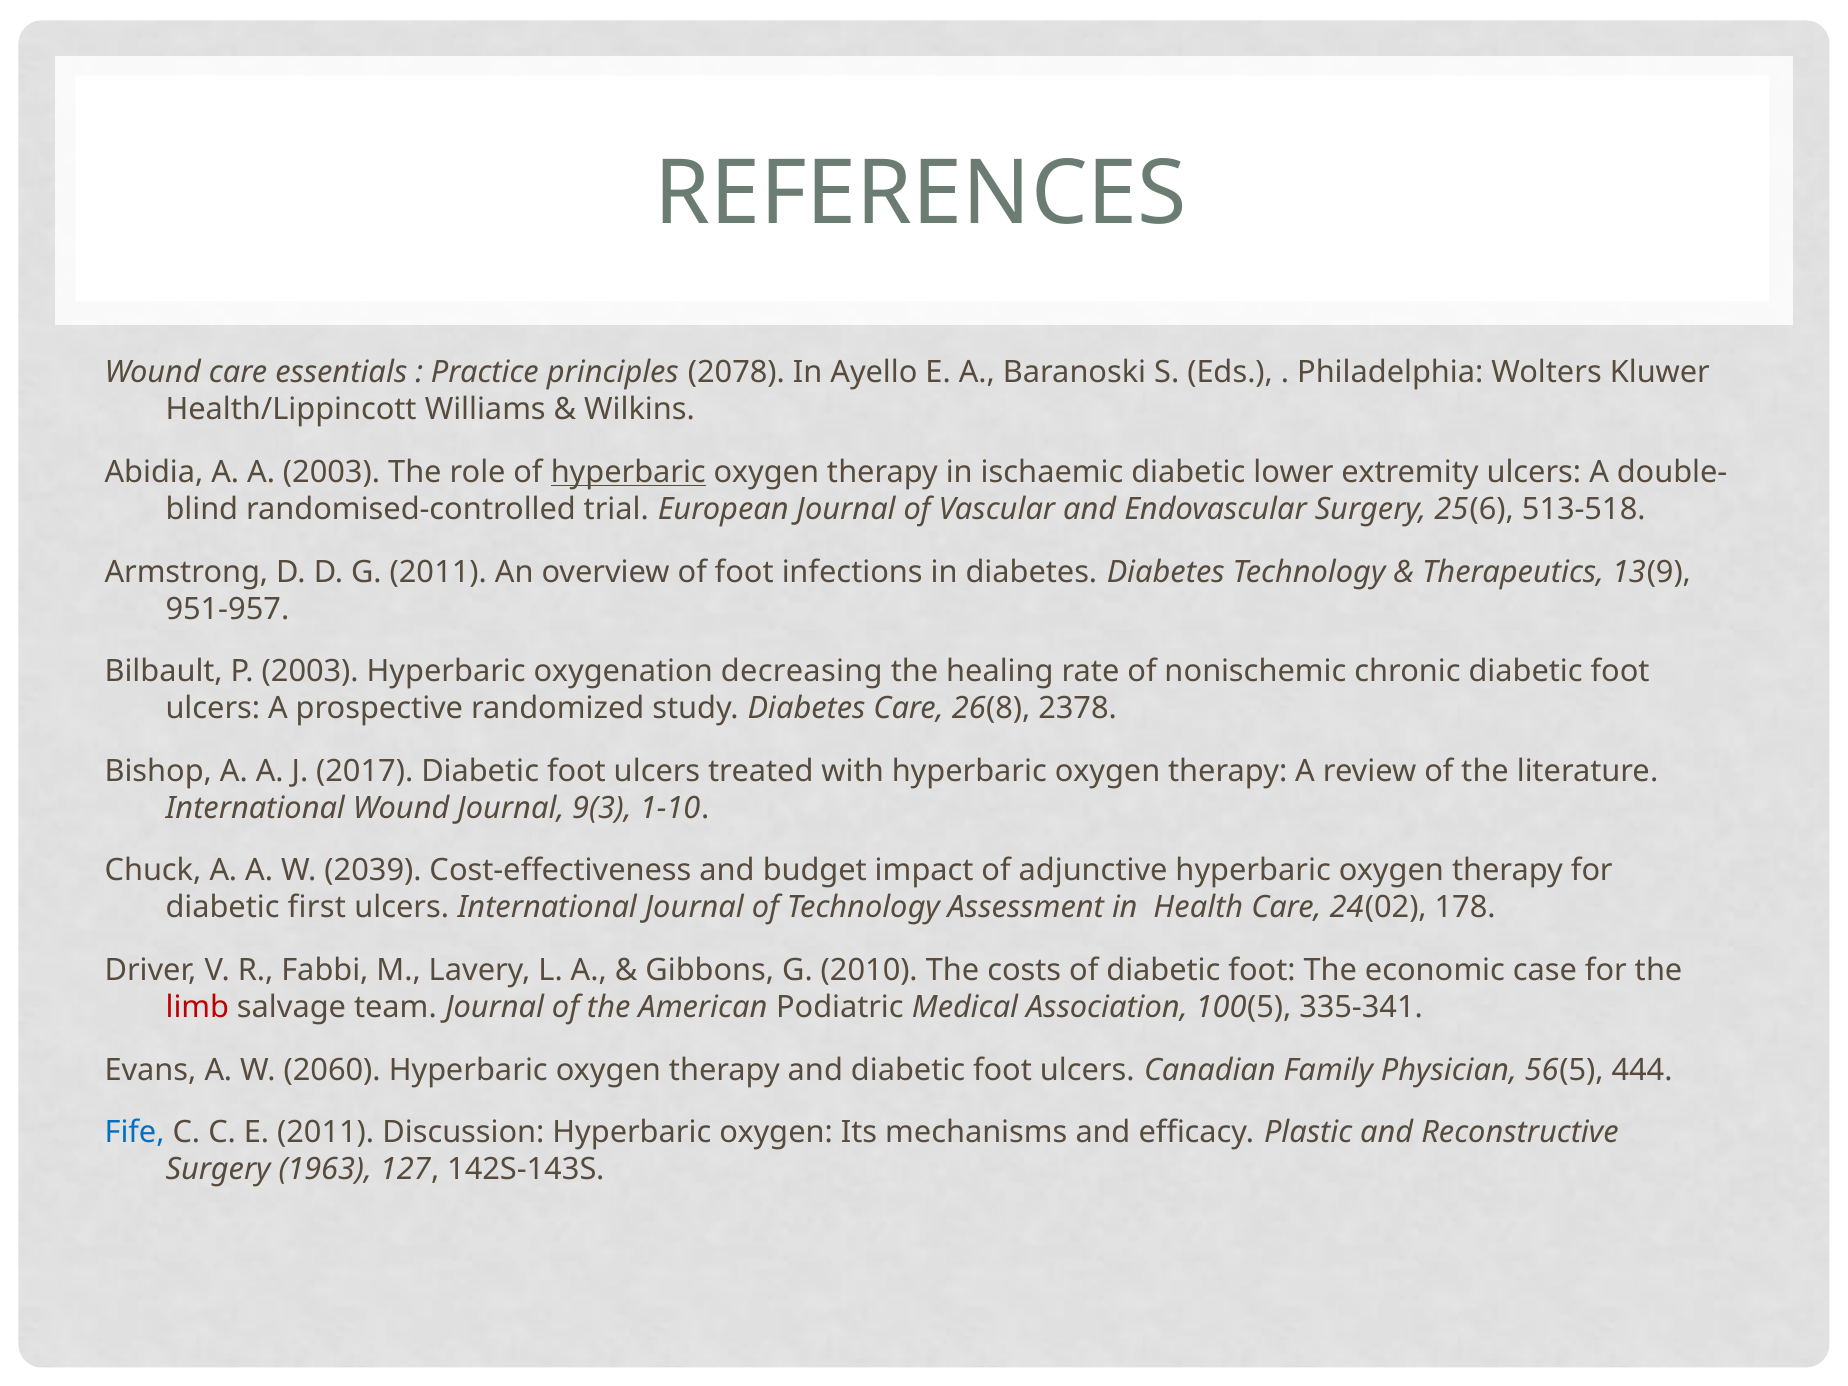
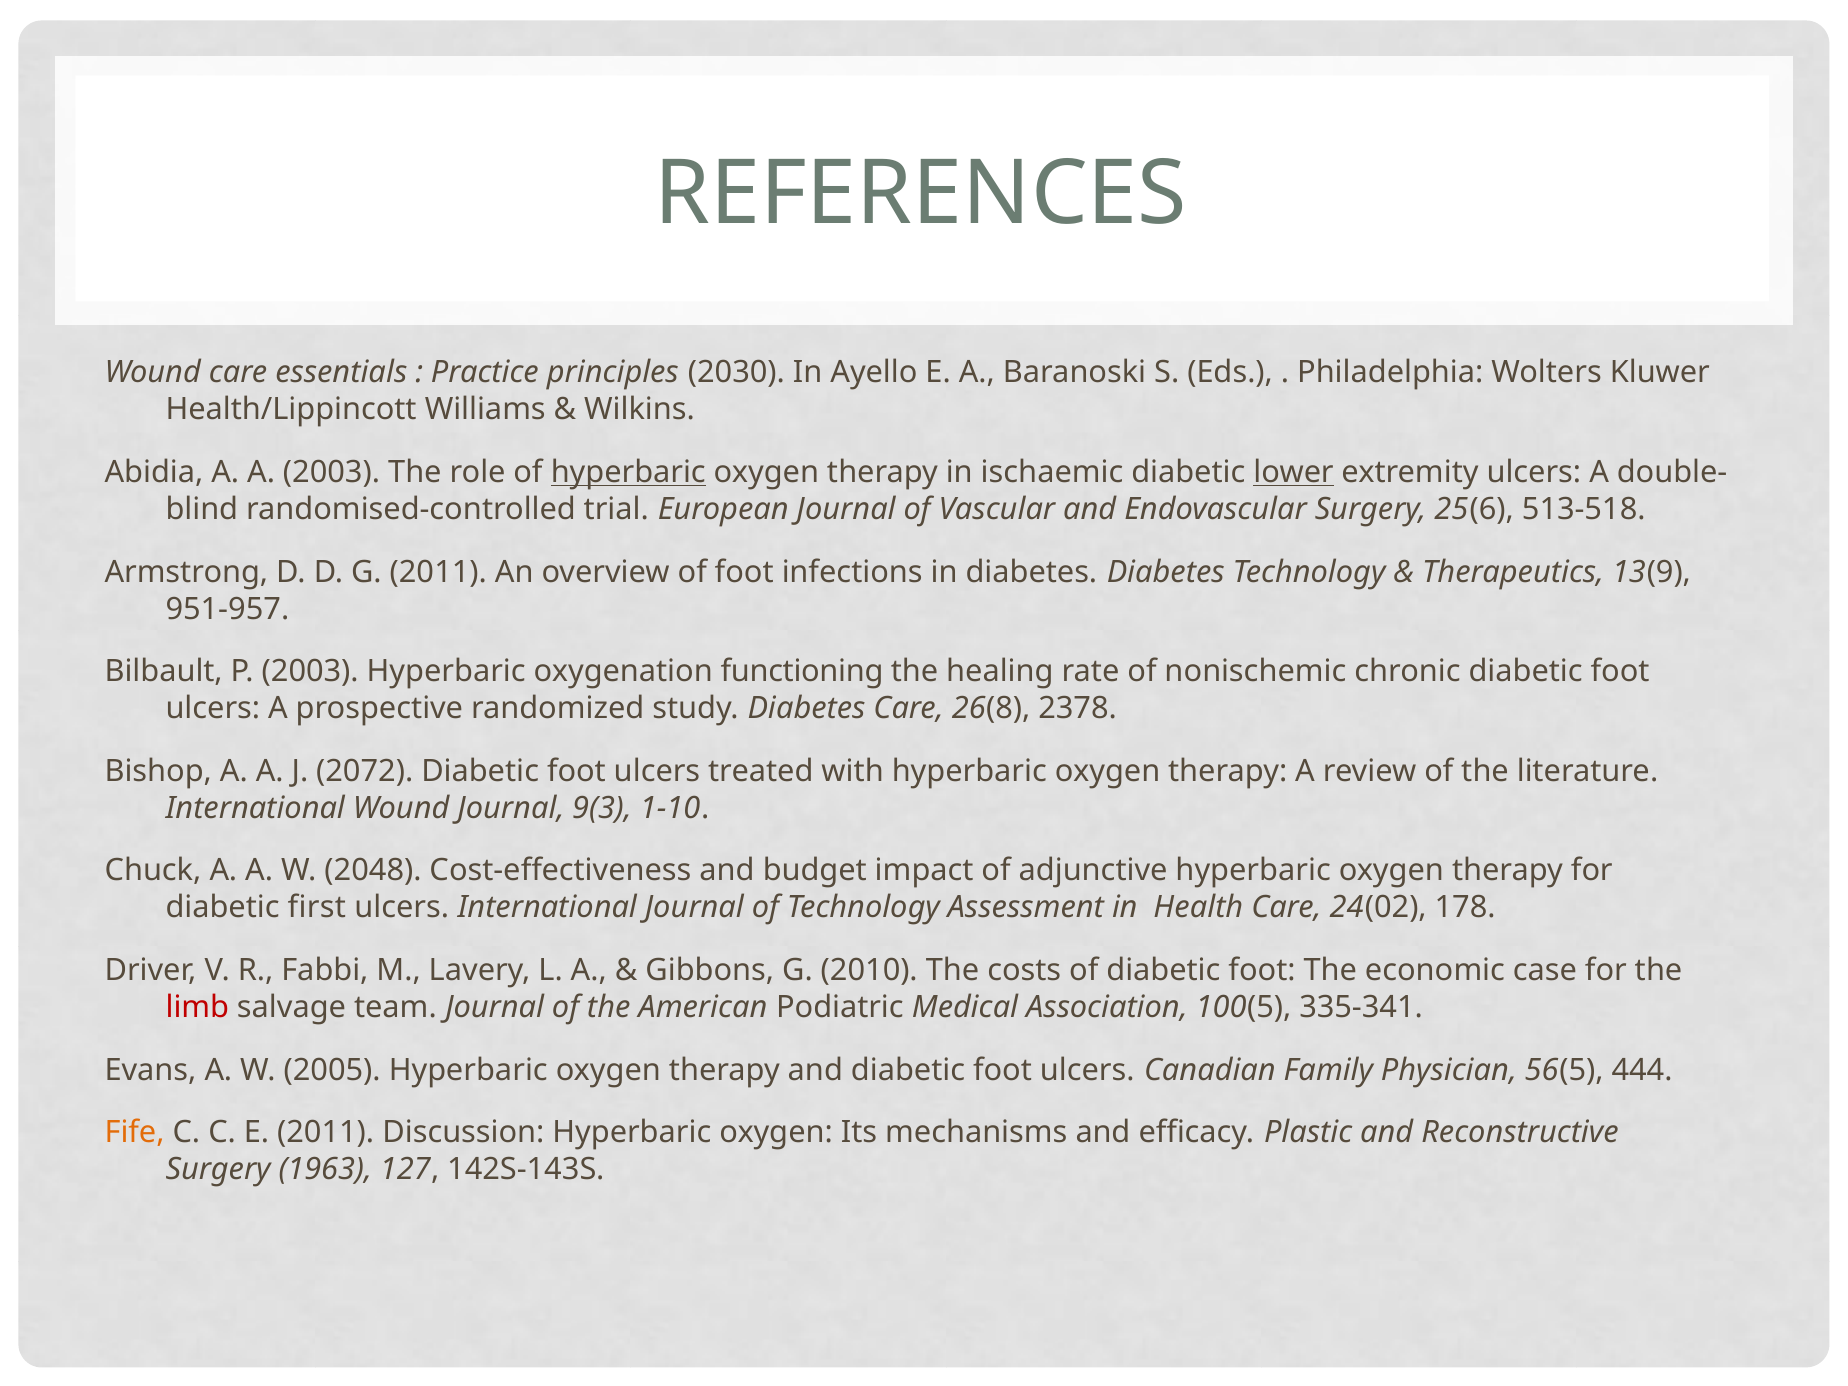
2078: 2078 -> 2030
lower underline: none -> present
decreasing: decreasing -> functioning
2017: 2017 -> 2072
2039: 2039 -> 2048
2060: 2060 -> 2005
Fife colour: blue -> orange
